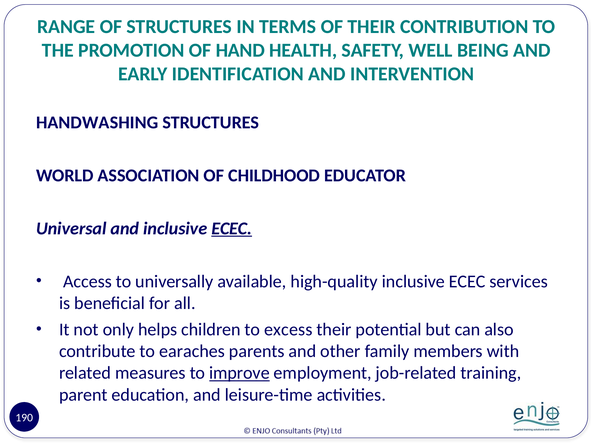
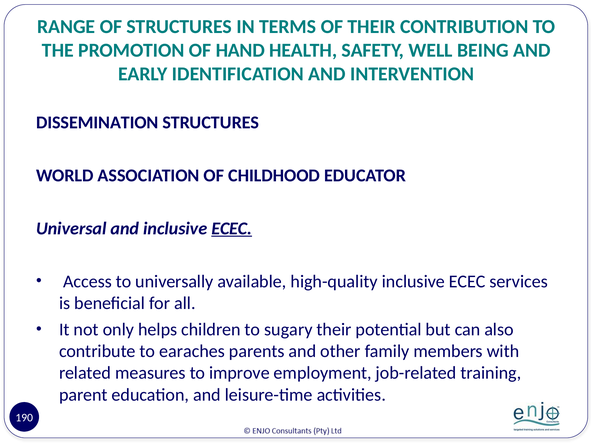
HANDWASHING: HANDWASHING -> DISSEMINATION
excess: excess -> sugary
improve underline: present -> none
